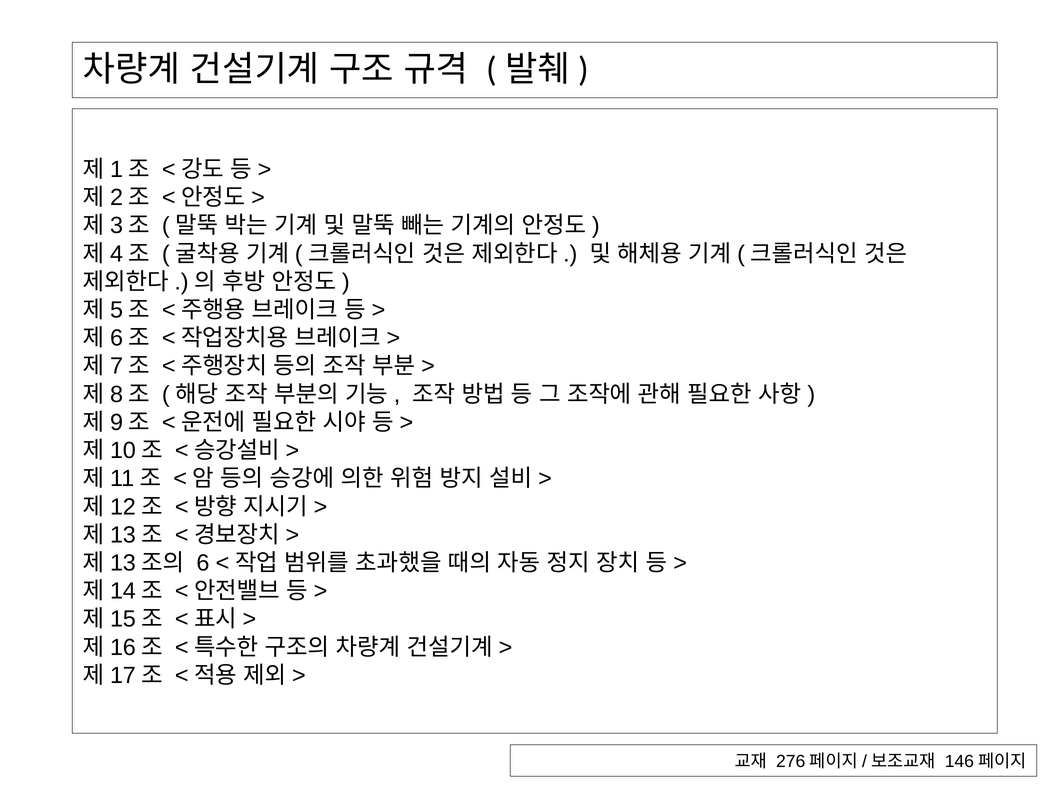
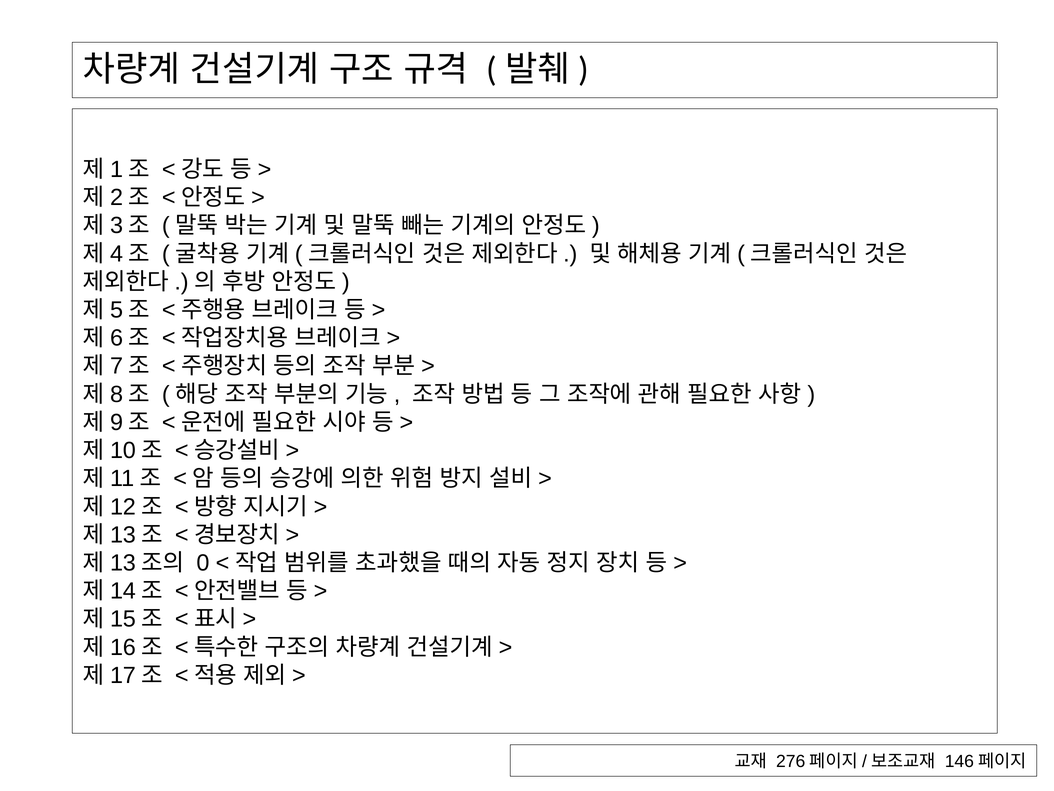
6: 6 -> 0
